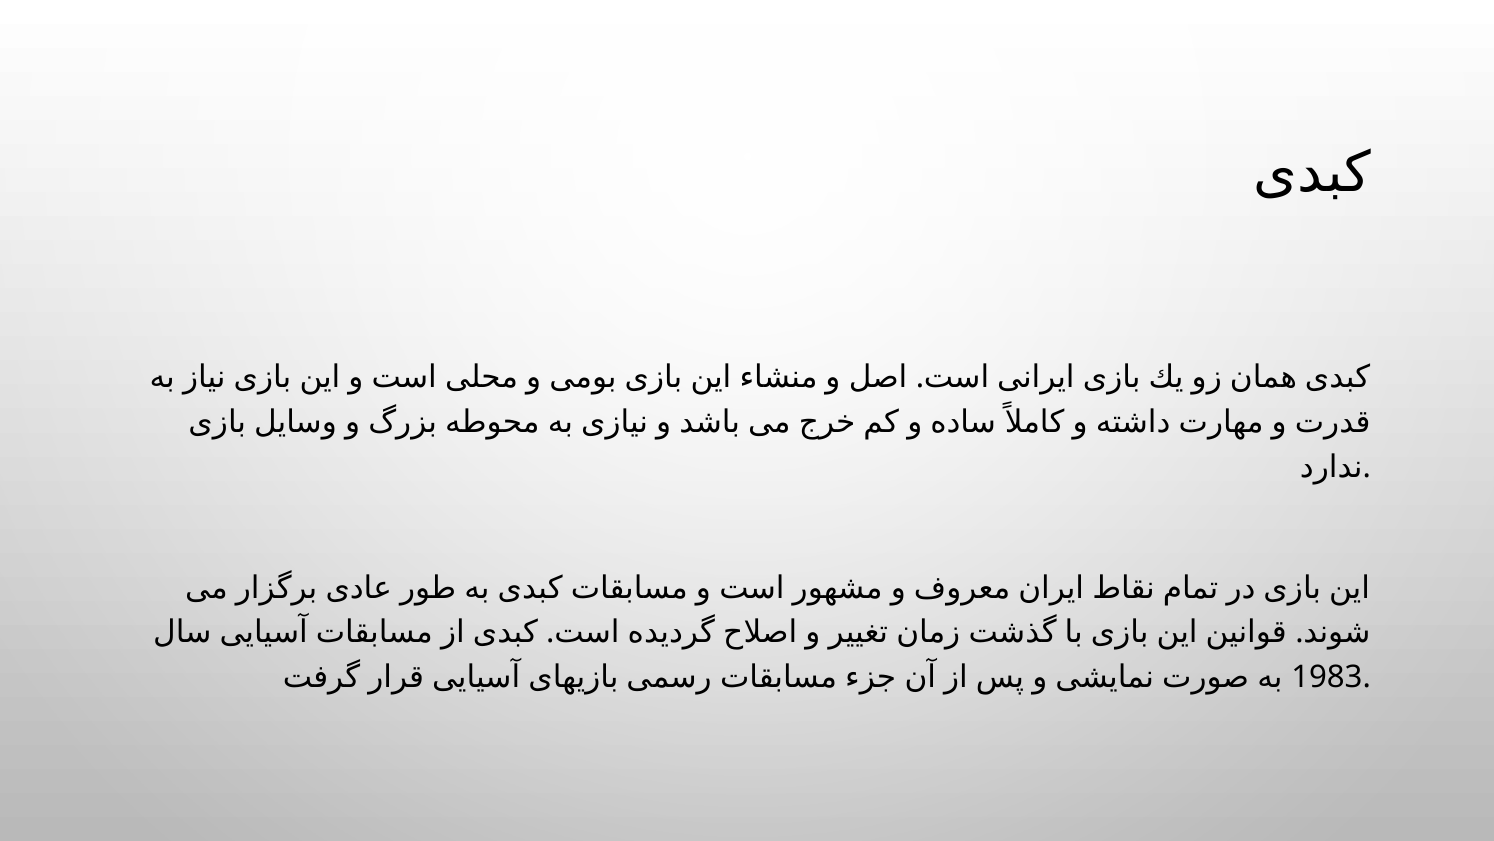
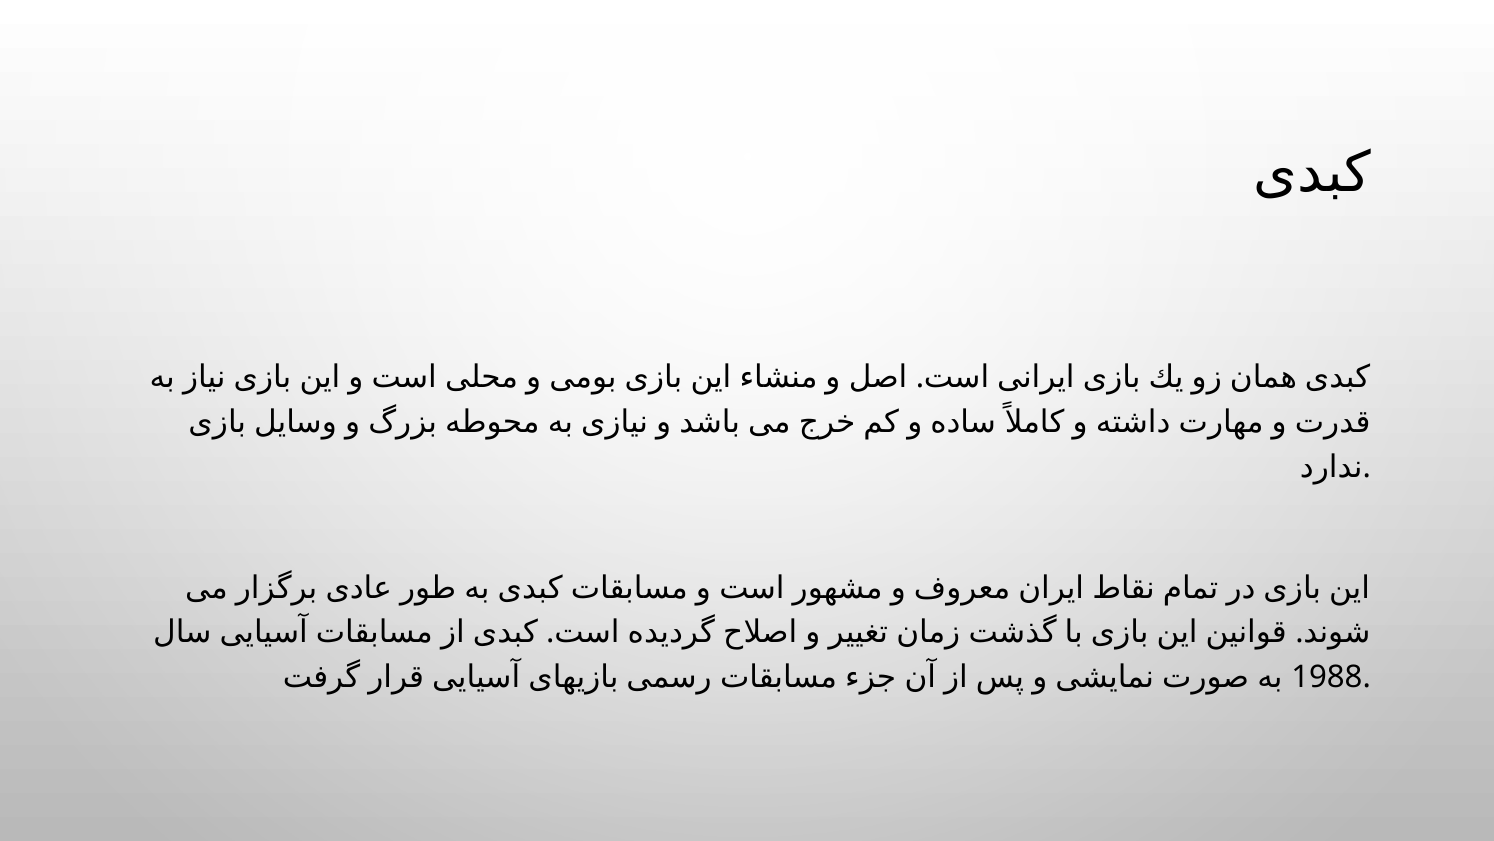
1983: 1983 -> 1988
